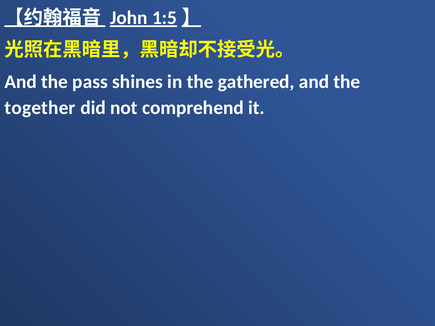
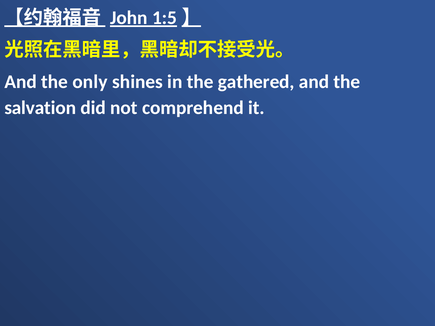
pass: pass -> only
together: together -> salvation
